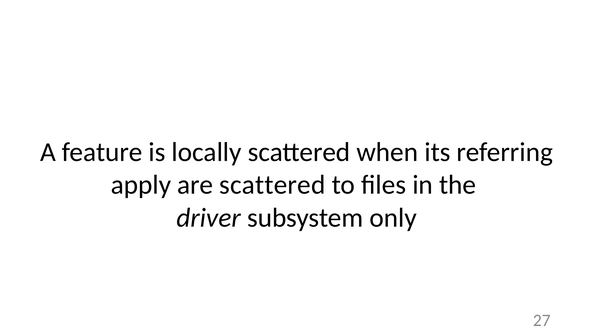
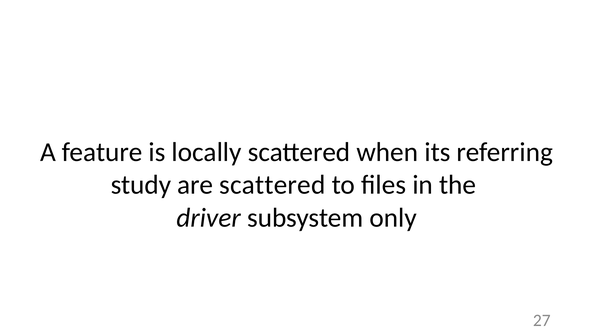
apply: apply -> study
